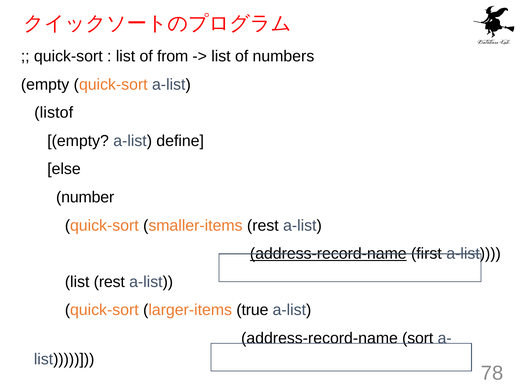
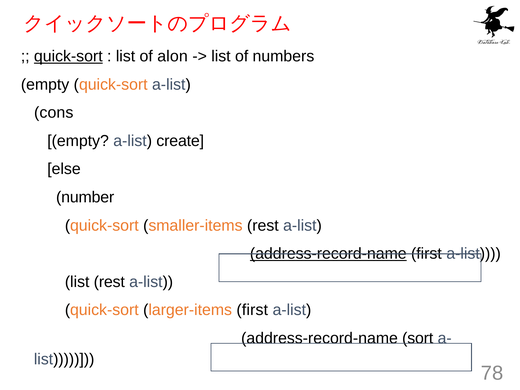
quick-sort at (68, 56) underline: none -> present
from: from -> alon
listof: listof -> cons
define: define -> create
larger-items true: true -> first
